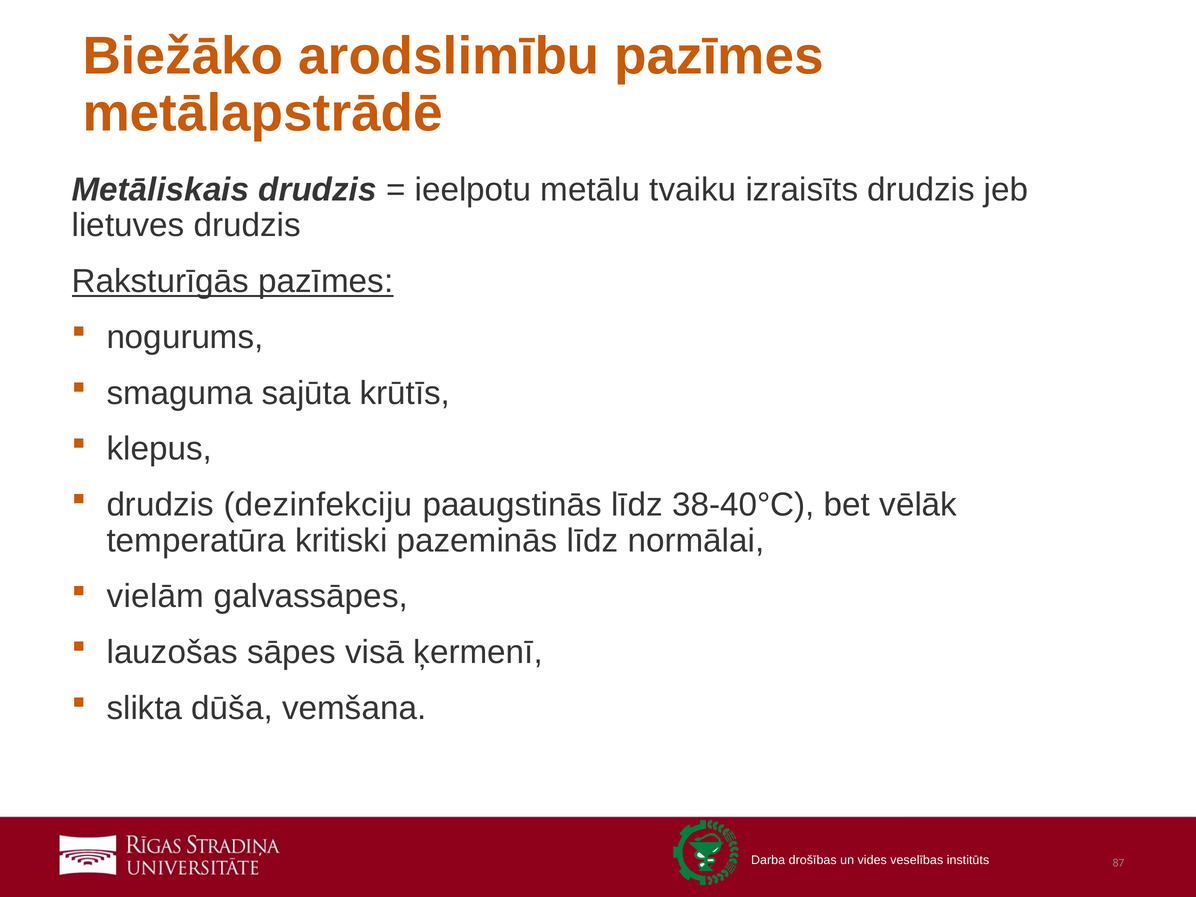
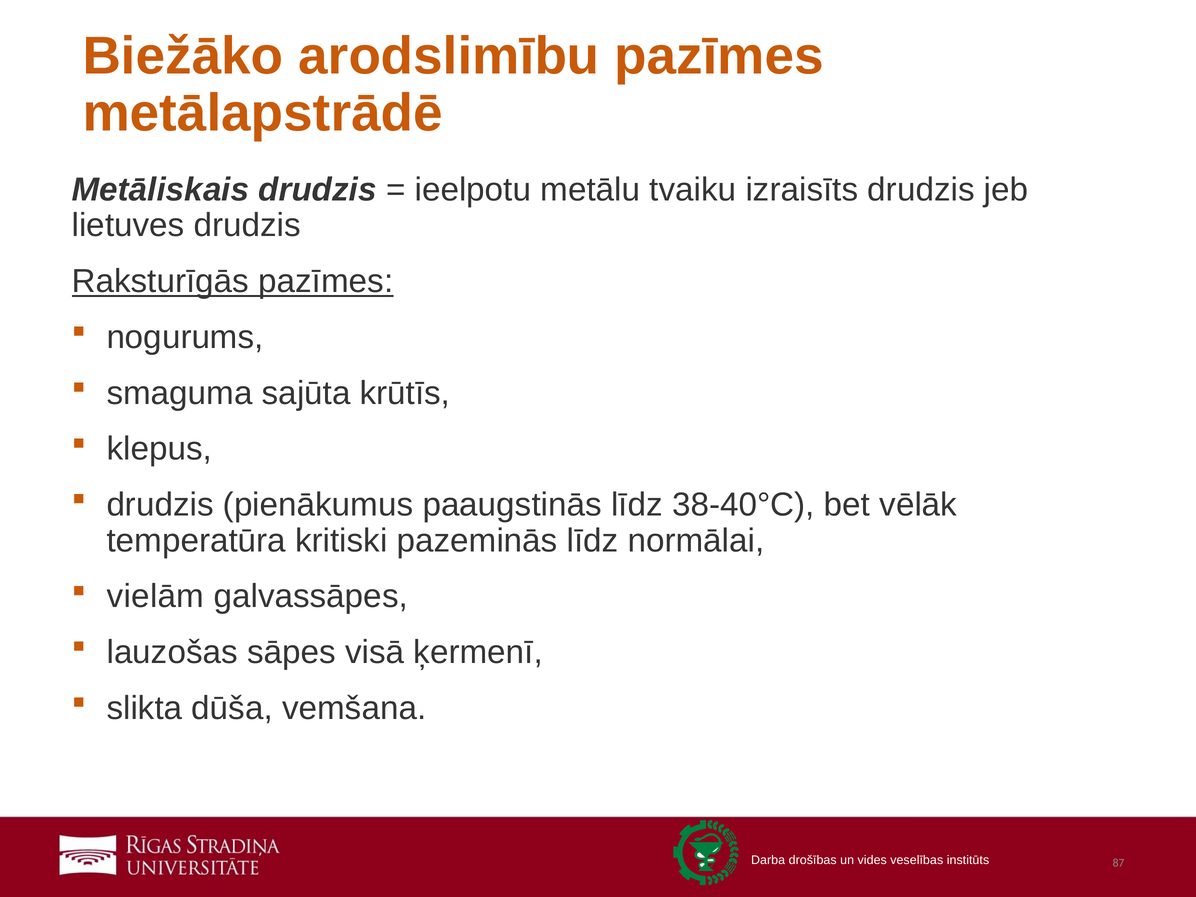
dezinfekciju: dezinfekciju -> pienākumus
